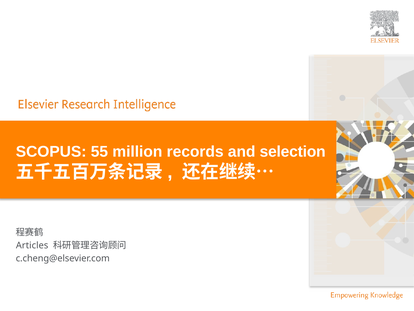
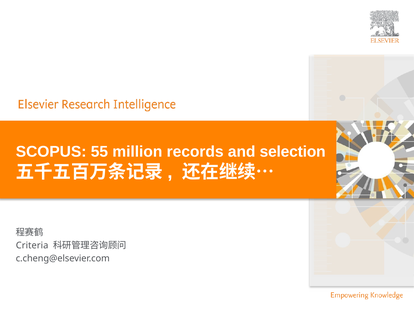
Articles: Articles -> Criteria
